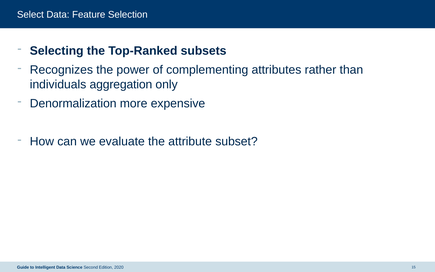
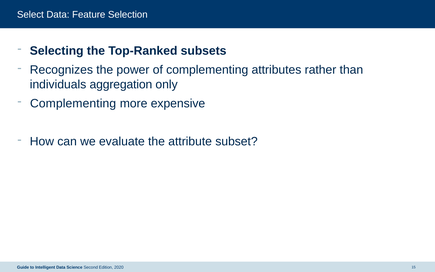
Denormalization at (73, 104): Denormalization -> Complementing
